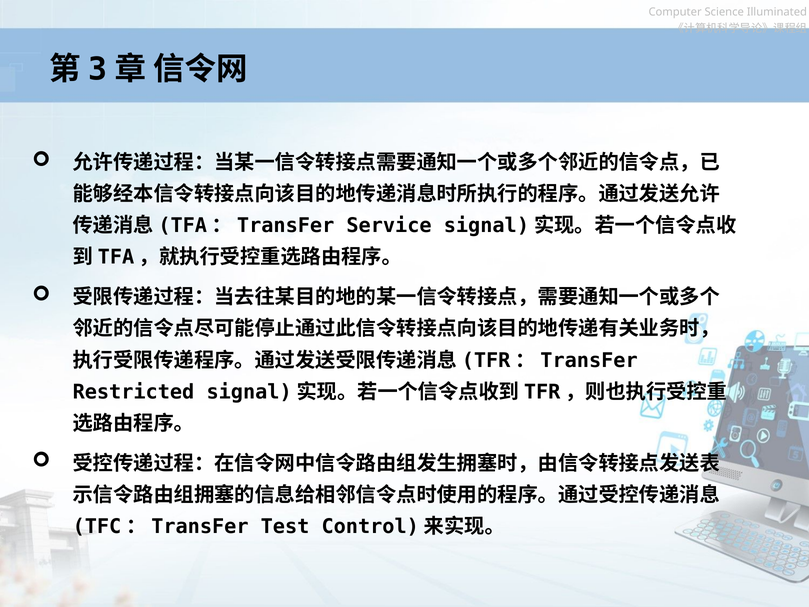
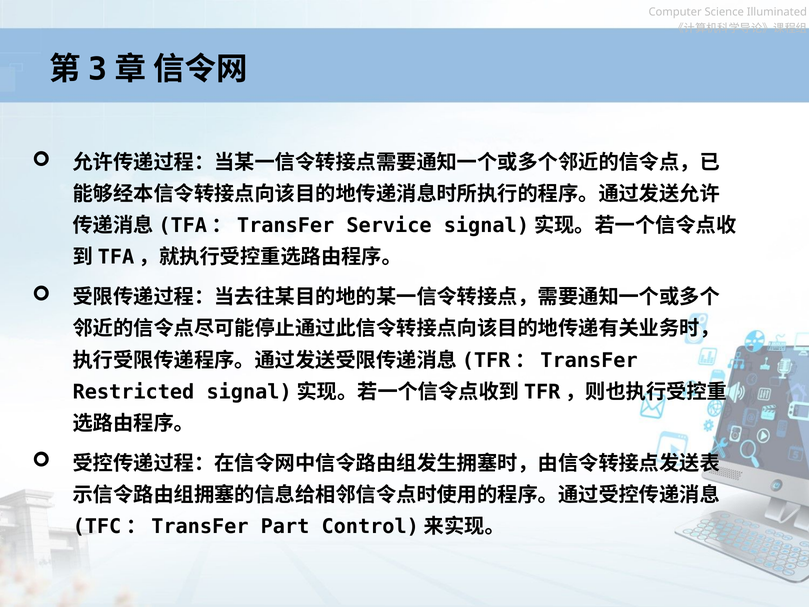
Test: Test -> Part
